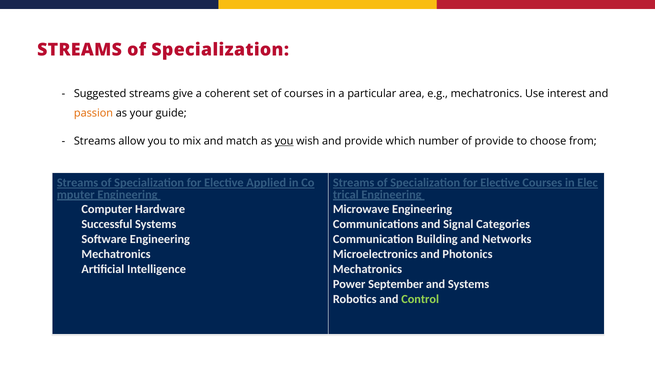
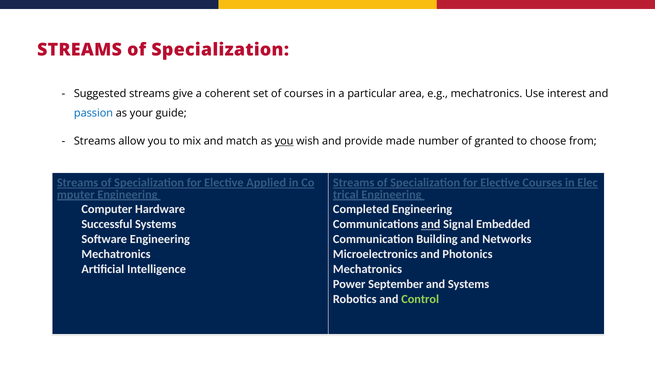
passion colour: orange -> blue
which: which -> made
of provide: provide -> granted
Microwave: Microwave -> Completed
and at (431, 225) underline: none -> present
Categories: Categories -> Embedded
